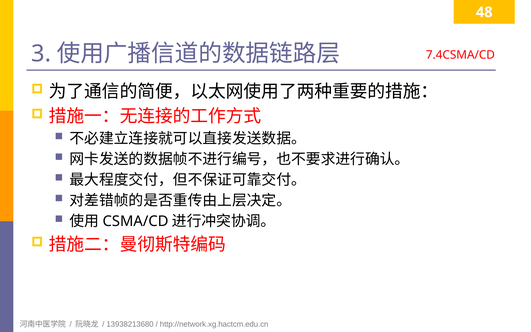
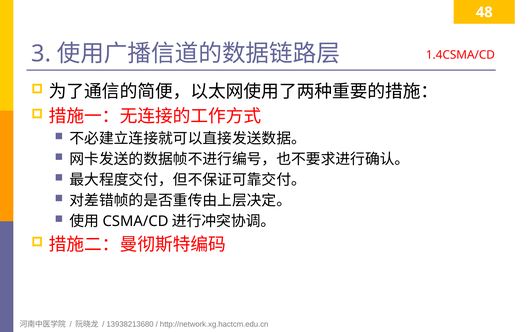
7.4CSMA/CD: 7.4CSMA/CD -> 1.4CSMA/CD
